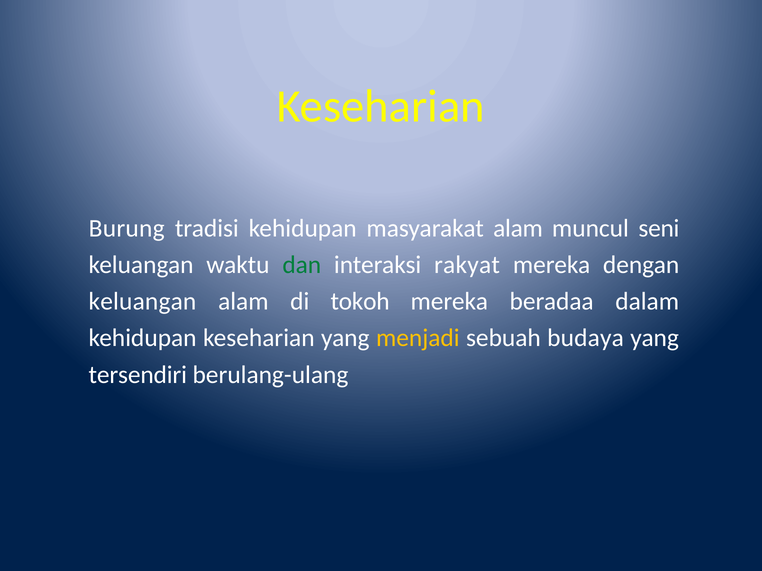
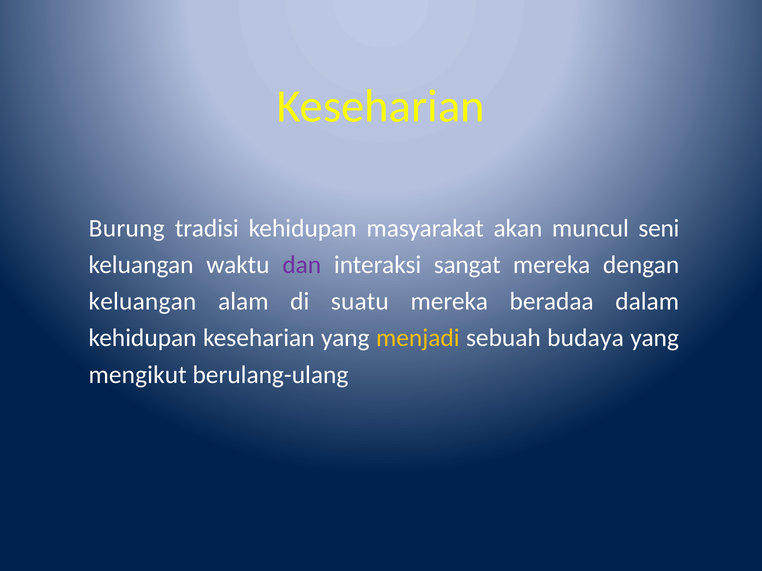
masyarakat alam: alam -> akan
dan colour: green -> purple
rakyat: rakyat -> sangat
tokoh: tokoh -> suatu
tersendiri: tersendiri -> mengikut
